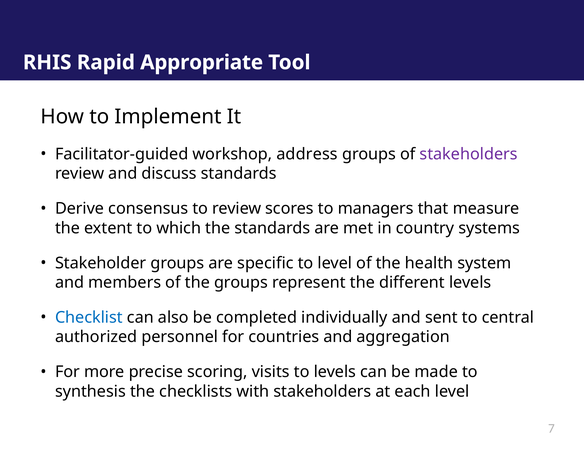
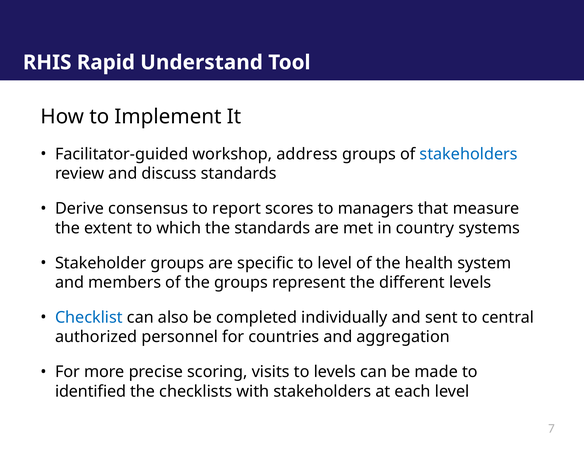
Appropriate: Appropriate -> Understand
stakeholders at (469, 154) colour: purple -> blue
to review: review -> report
synthesis: synthesis -> identified
